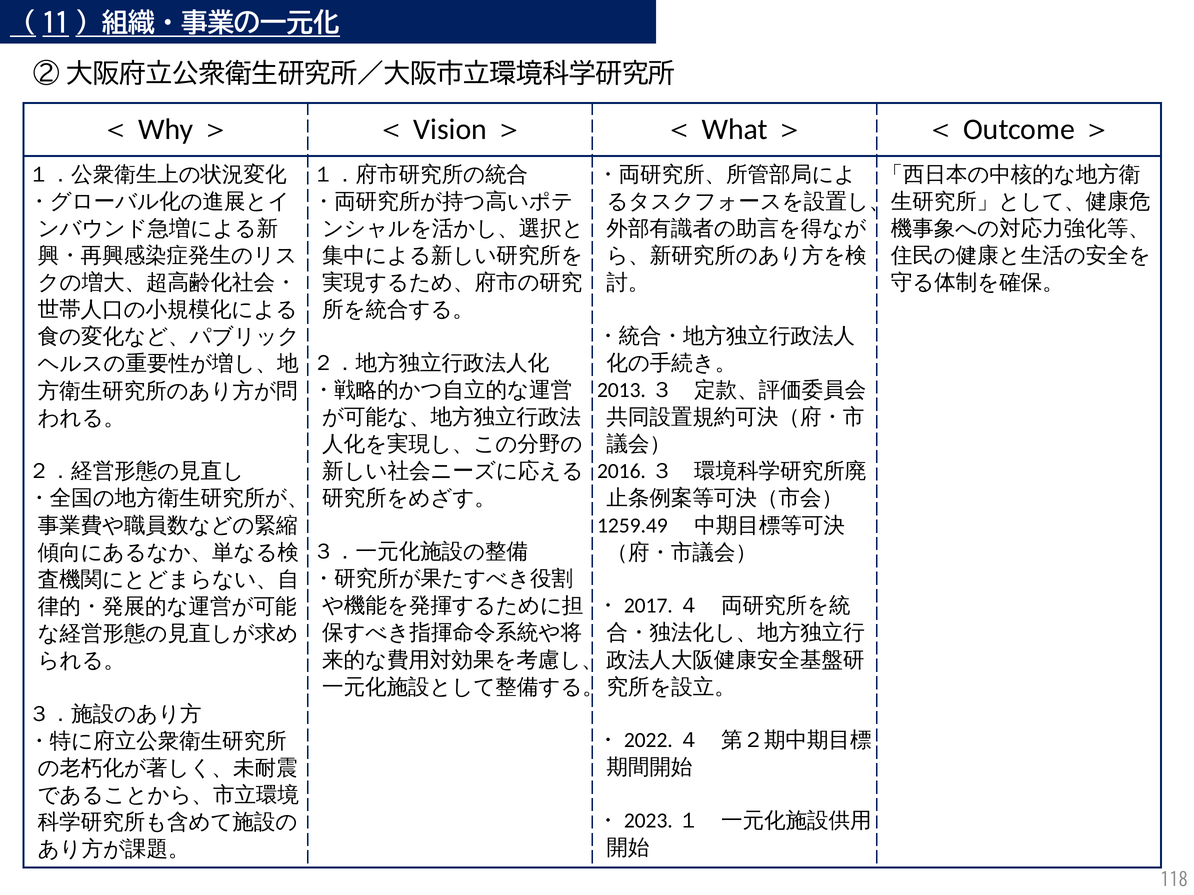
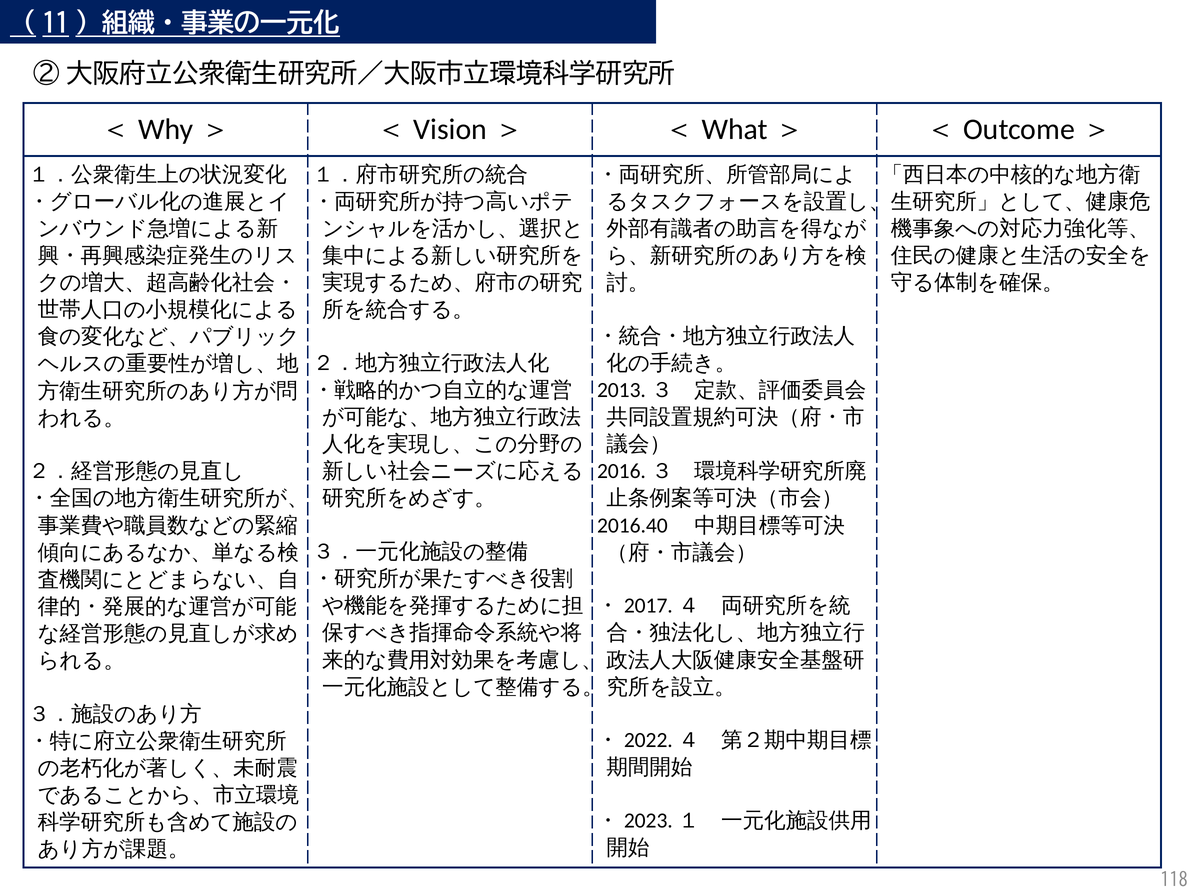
1259.49: 1259.49 -> 2016.40
